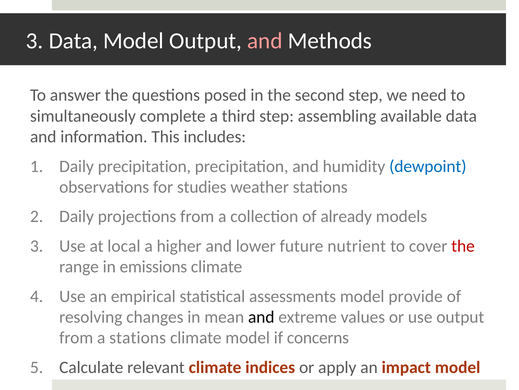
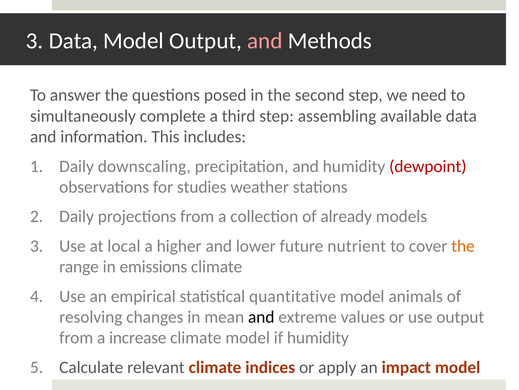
Daily precipitation: precipitation -> downscaling
dewpoint colour: blue -> red
the at (463, 246) colour: red -> orange
assessments: assessments -> quantitative
provide: provide -> animals
a stations: stations -> increase
if concerns: concerns -> humidity
